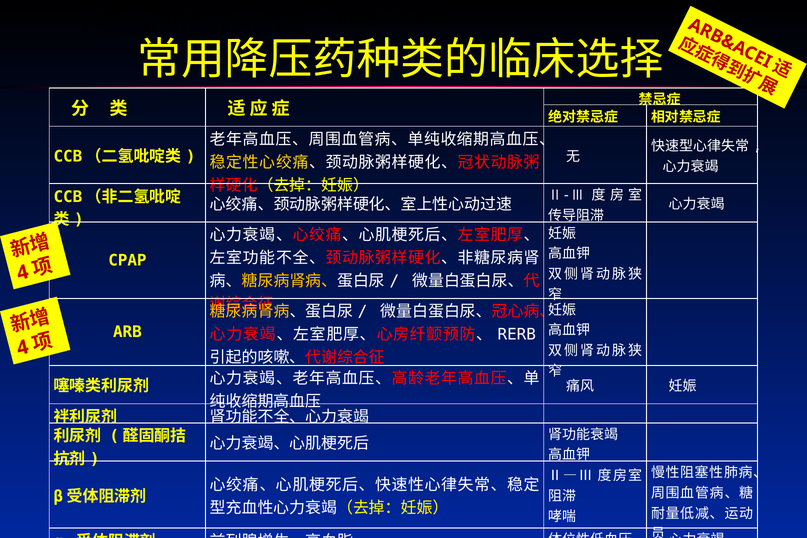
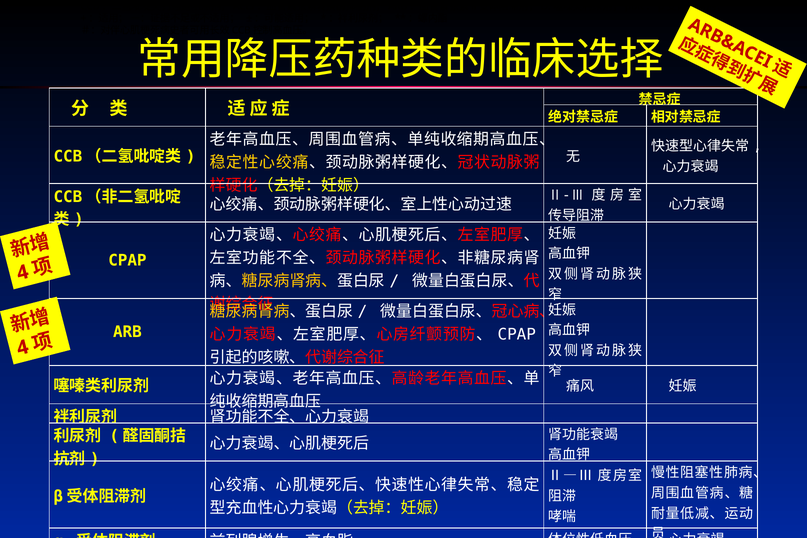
RERB at (517, 334): RERB -> CPAP
